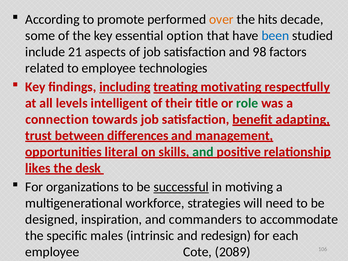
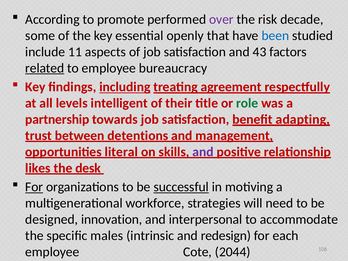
over colour: orange -> purple
hits: hits -> risk
option: option -> openly
21: 21 -> 11
98: 98 -> 43
related underline: none -> present
technologies: technologies -> bureaucracy
motivating: motivating -> agreement
connection: connection -> partnership
differences: differences -> detentions
and at (203, 152) colour: green -> purple
For at (34, 187) underline: none -> present
inspiration: inspiration -> innovation
commanders: commanders -> interpersonal
2089: 2089 -> 2044
